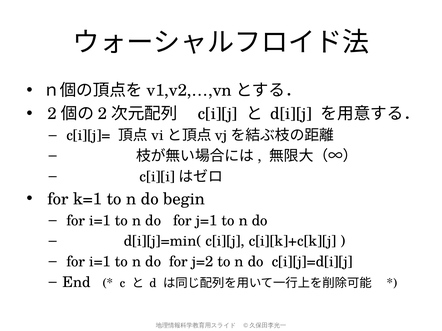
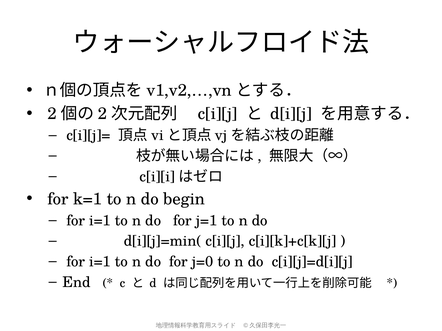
j=2: j=2 -> j=0
